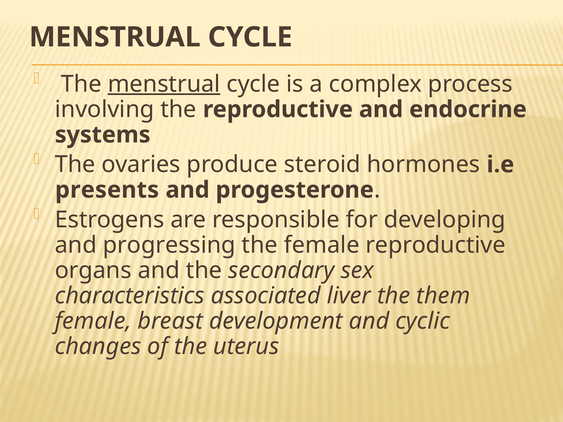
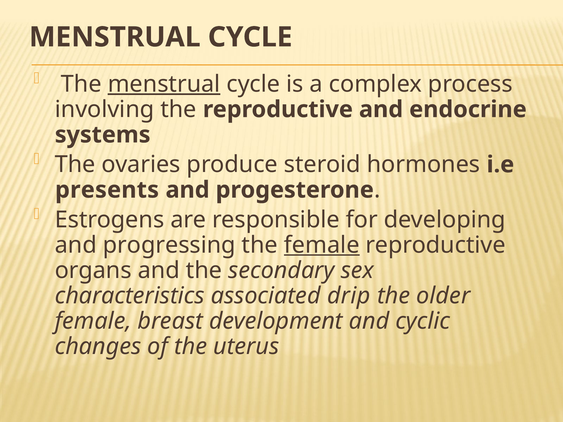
female at (322, 245) underline: none -> present
liver: liver -> drip
them: them -> older
